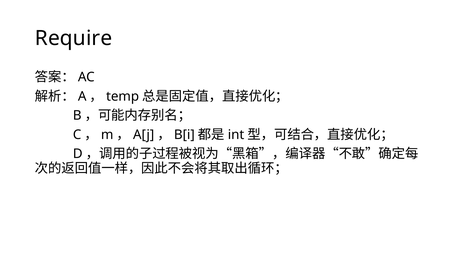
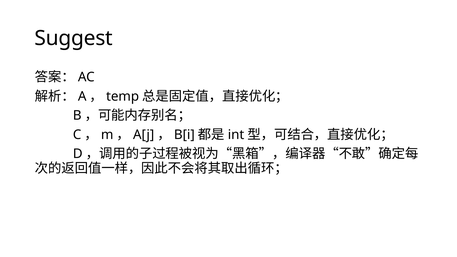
Require: Require -> Suggest
